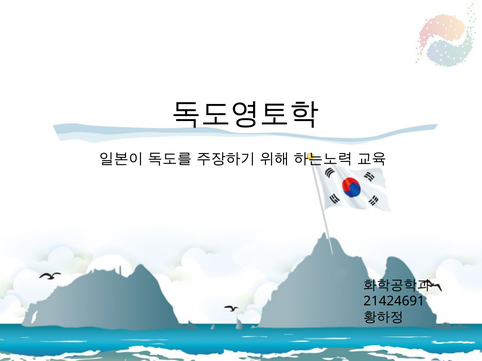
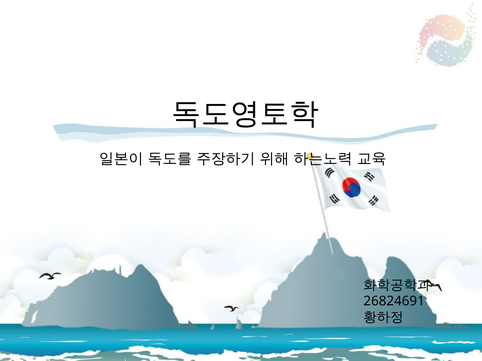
21424691: 21424691 -> 26824691
